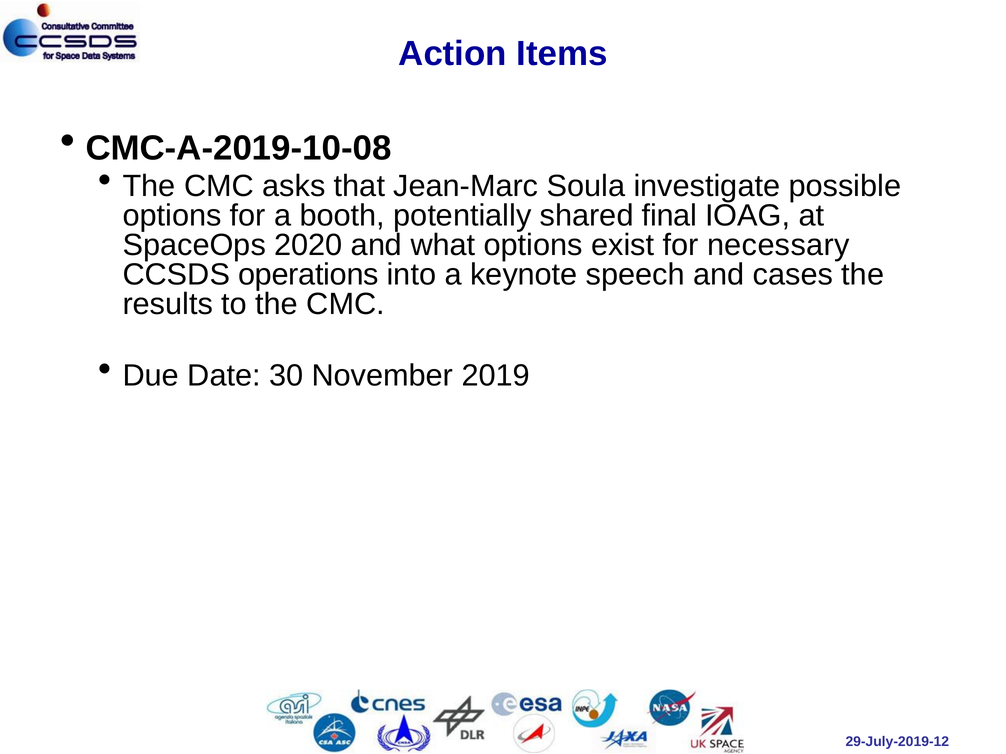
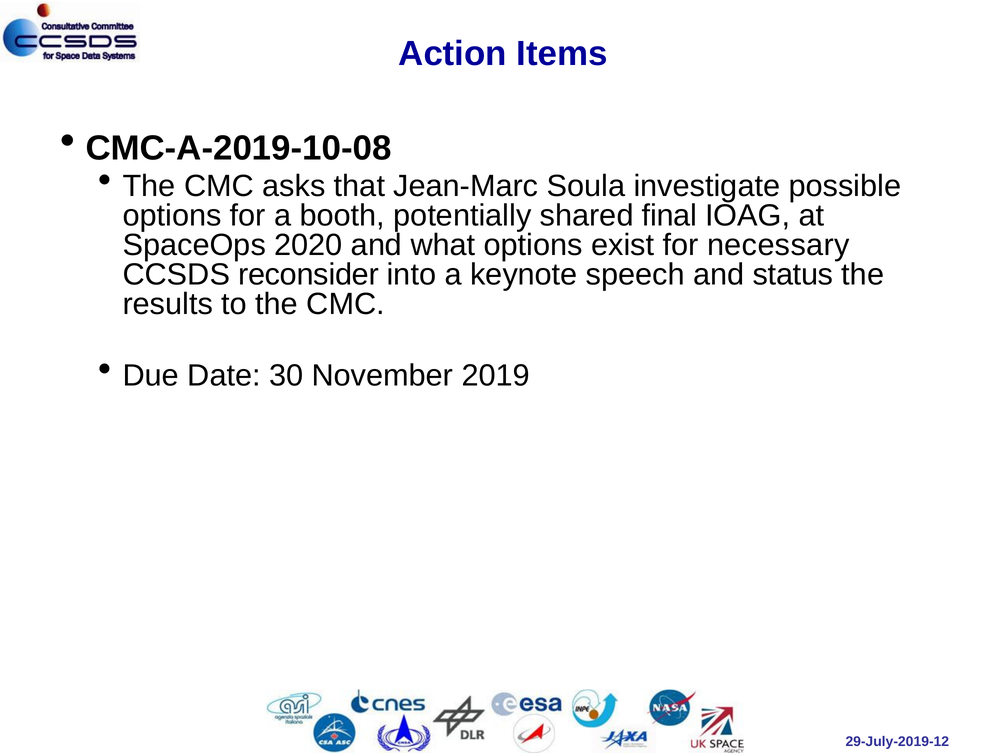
operations: operations -> reconsider
cases: cases -> status
